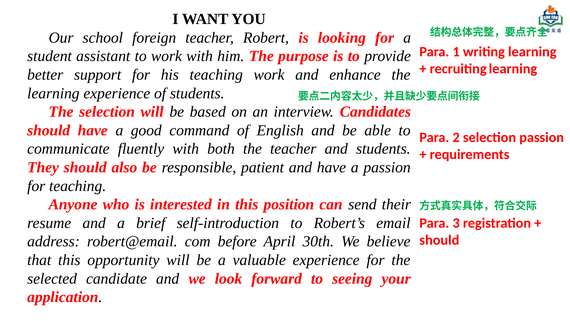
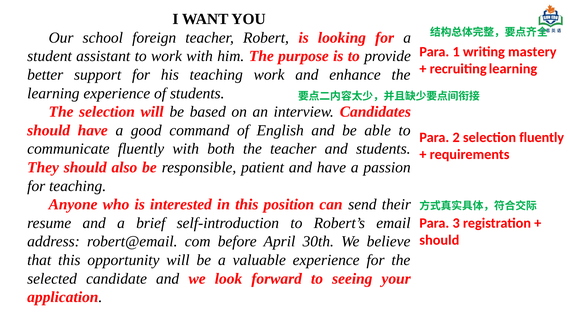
writing learning: learning -> mastery
selection passion: passion -> fluently
